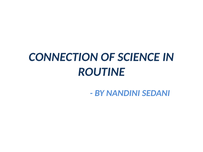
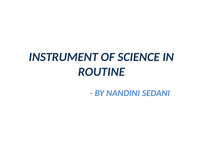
CONNECTION: CONNECTION -> INSTRUMENT
